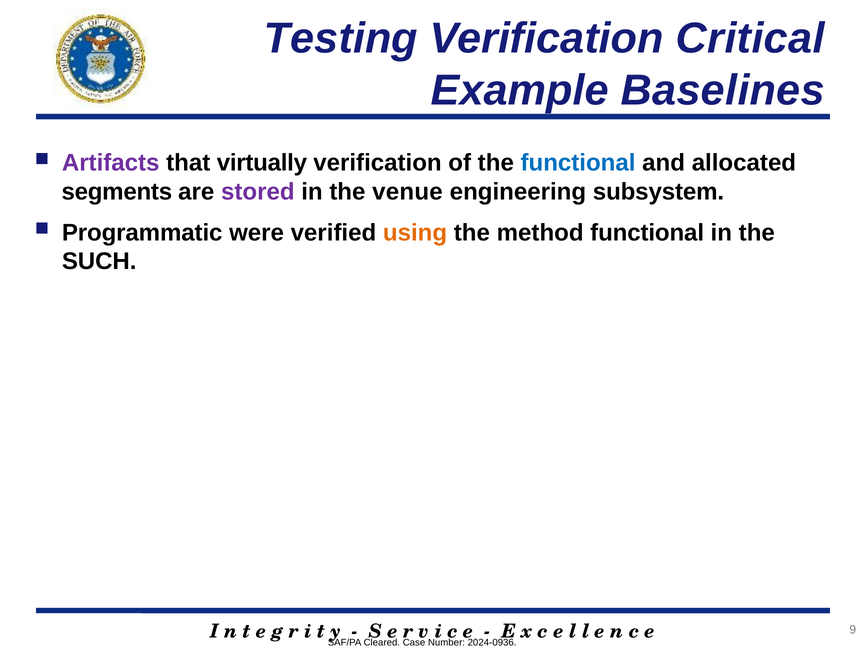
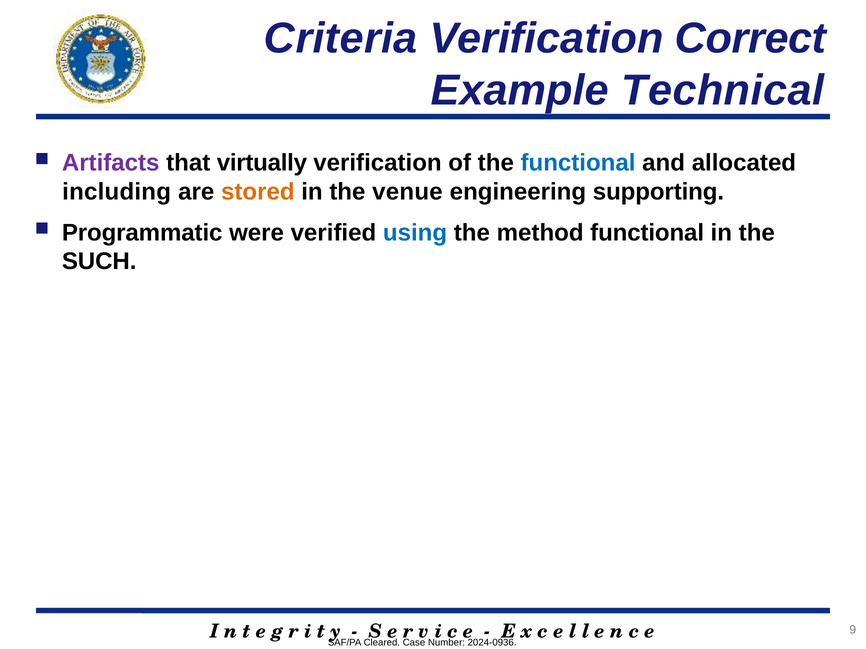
Testing: Testing -> Criteria
Critical: Critical -> Correct
Baselines: Baselines -> Technical
segments: segments -> including
stored colour: purple -> orange
subsystem: subsystem -> supporting
using colour: orange -> blue
